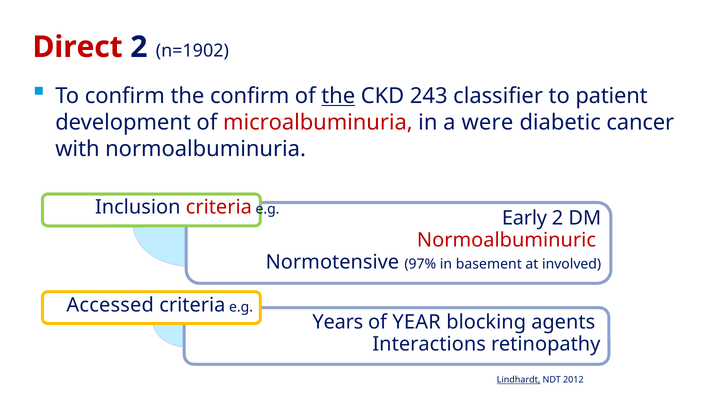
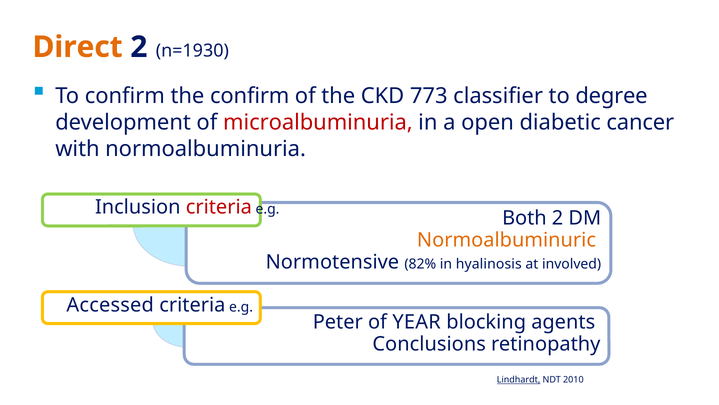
Direct colour: red -> orange
n=1902: n=1902 -> n=1930
the at (338, 96) underline: present -> none
243: 243 -> 773
patient: patient -> degree
were: were -> open
Early: Early -> Both
Normoalbuminuric colour: red -> orange
97%: 97% -> 82%
basement: basement -> hyalinosis
Years: Years -> Peter
Interactions: Interactions -> Conclusions
2012: 2012 -> 2010
